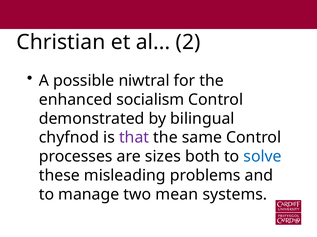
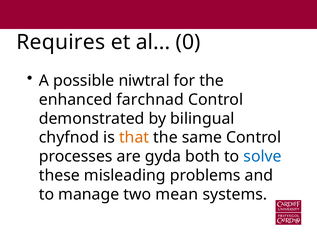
Christian: Christian -> Requires
2: 2 -> 0
socialism: socialism -> farchnad
that colour: purple -> orange
sizes: sizes -> gyda
